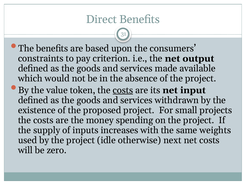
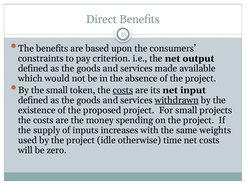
the value: value -> small
withdrawn underline: none -> present
next: next -> time
